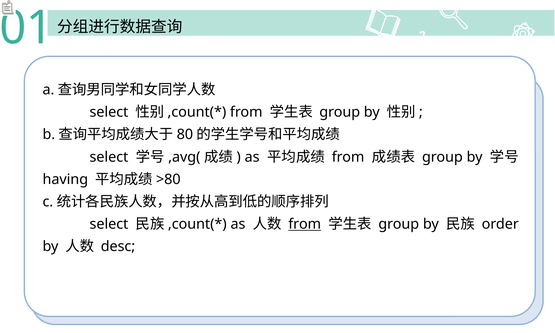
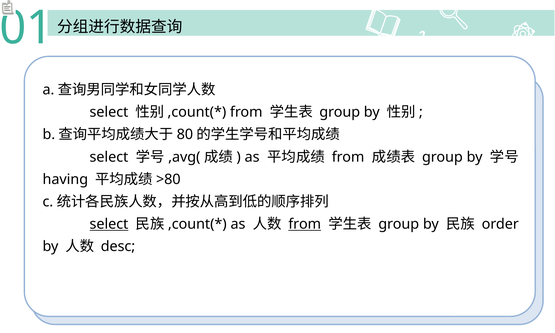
select at (109, 224) underline: none -> present
